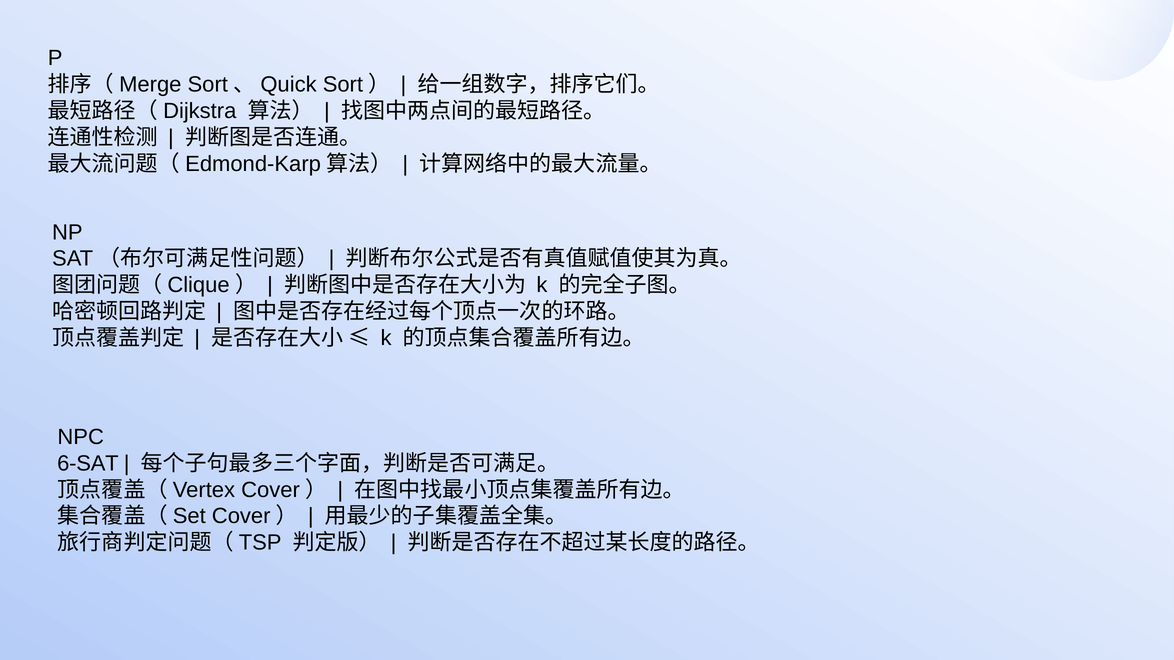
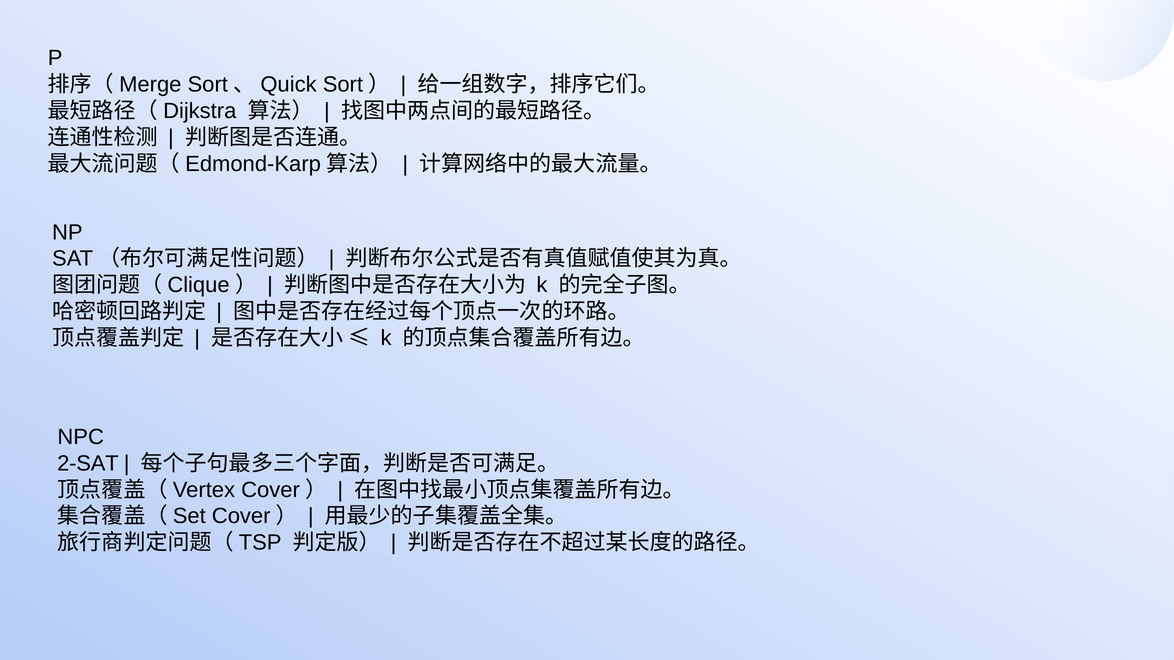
6-SAT: 6-SAT -> 2-SAT
